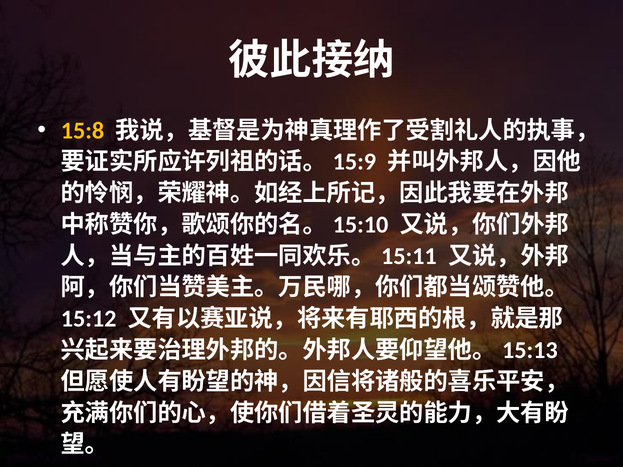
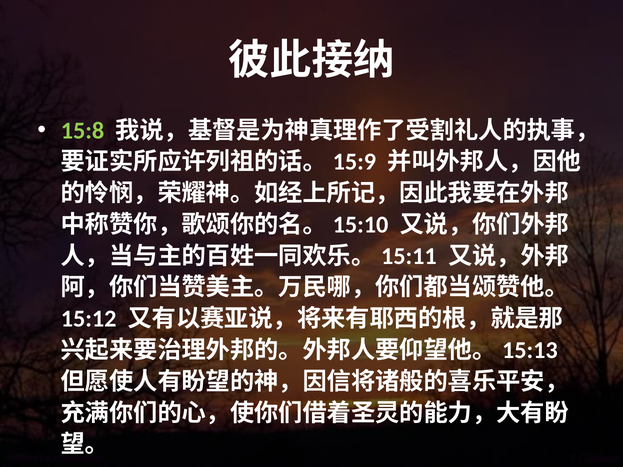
15:8 colour: yellow -> light green
